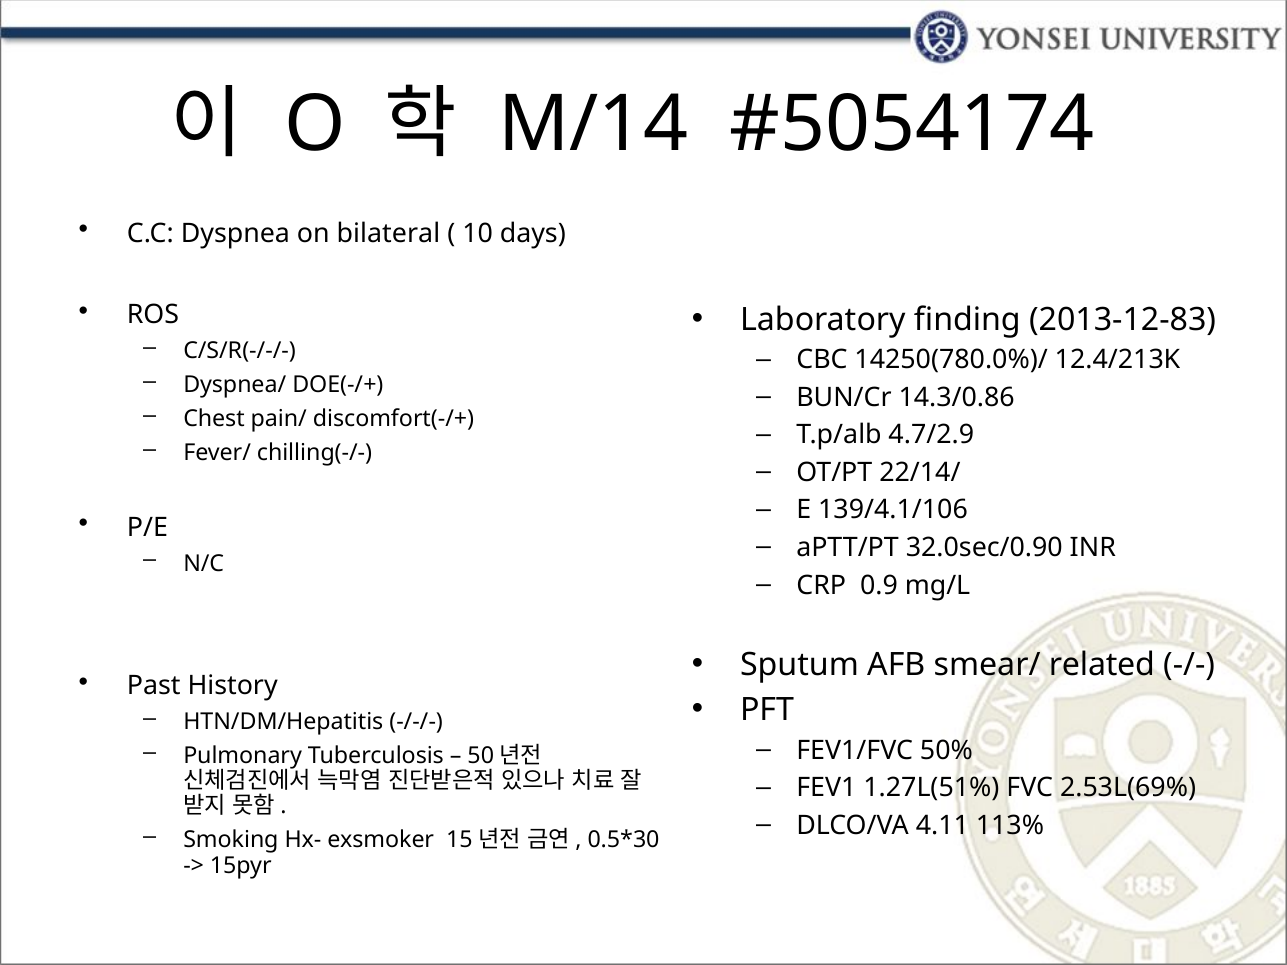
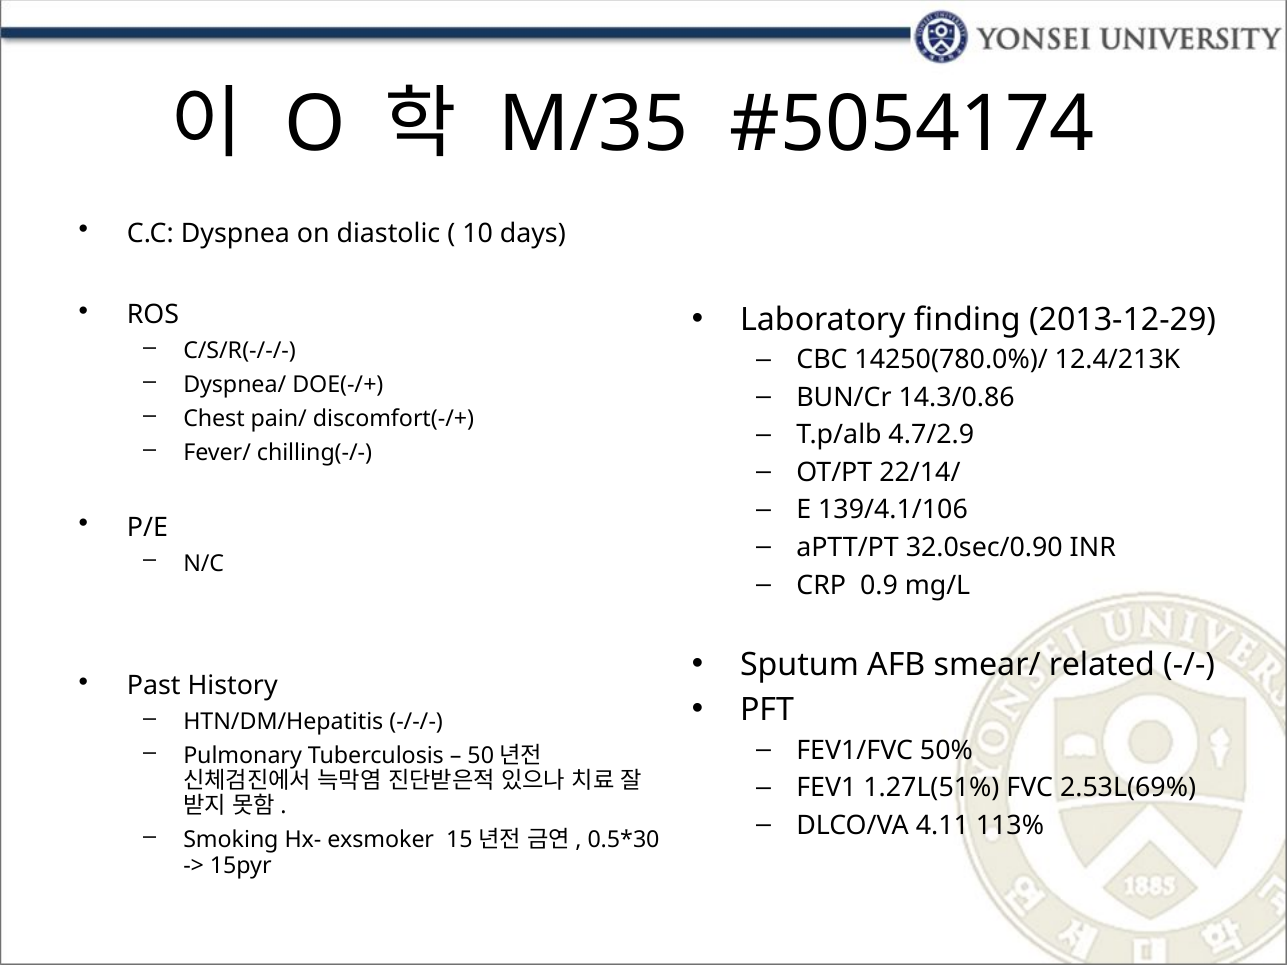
M/14: M/14 -> M/35
bilateral: bilateral -> diastolic
2013-12-83: 2013-12-83 -> 2013-12-29
